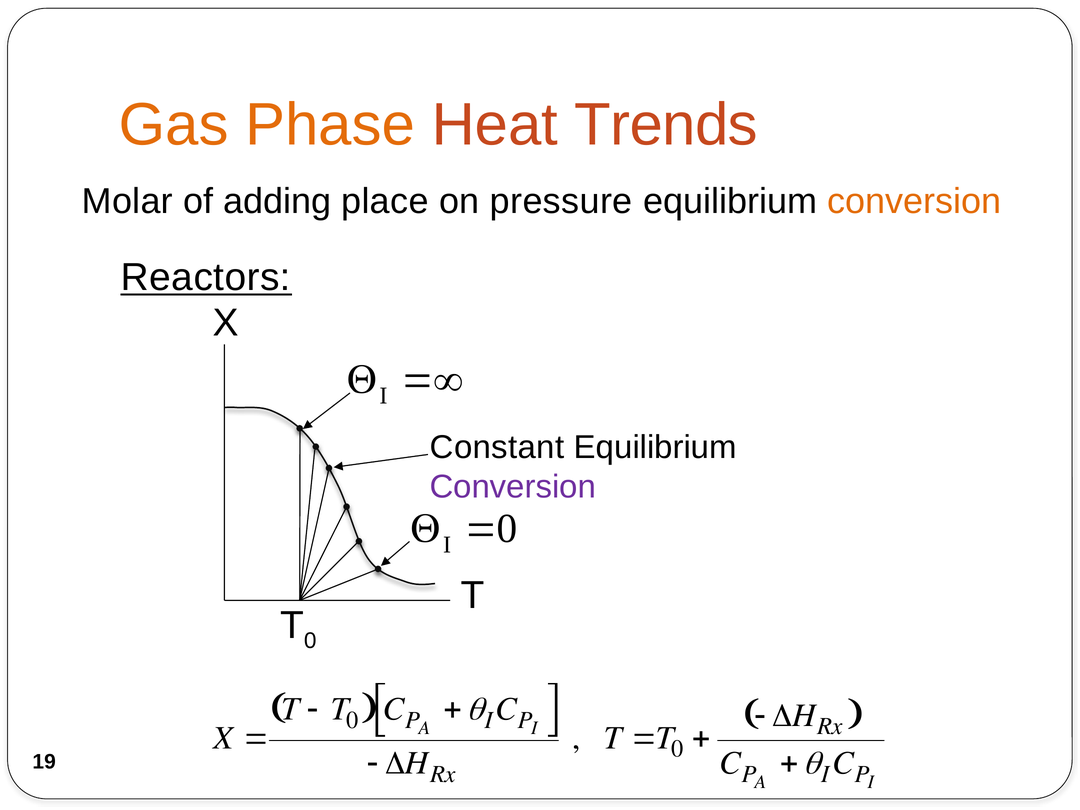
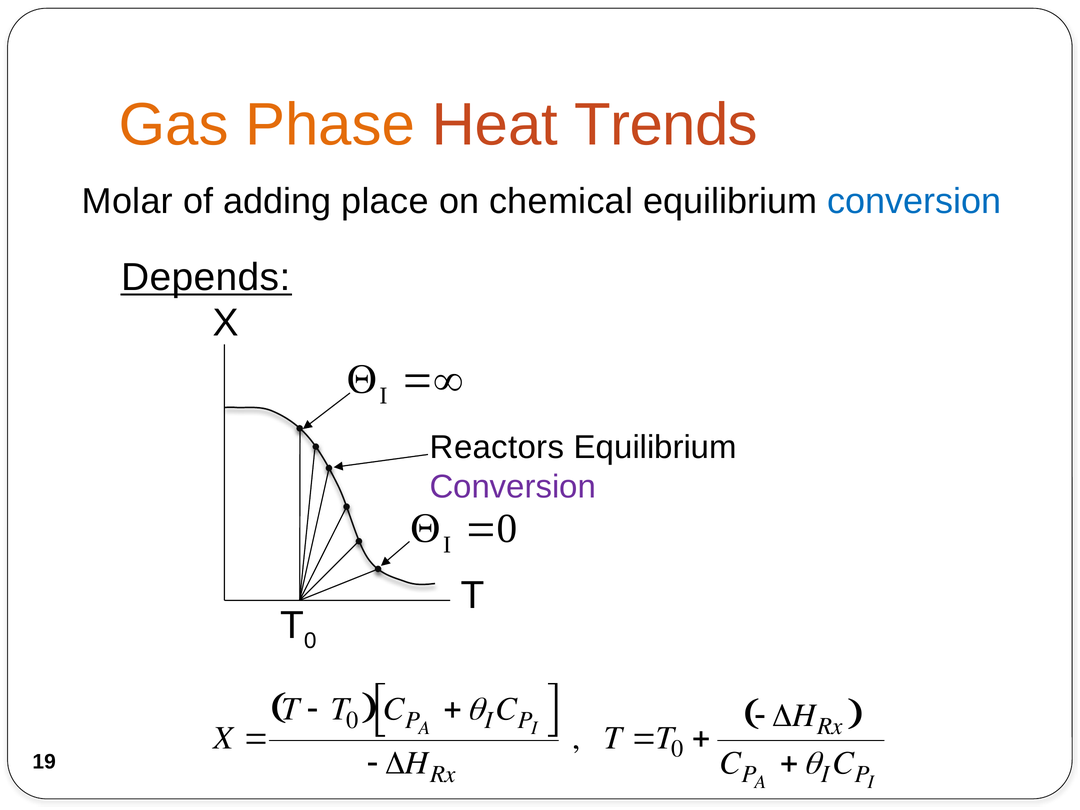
pressure: pressure -> chemical
conversion at (914, 201) colour: orange -> blue
Reactors: Reactors -> Depends
Constant: Constant -> Reactors
